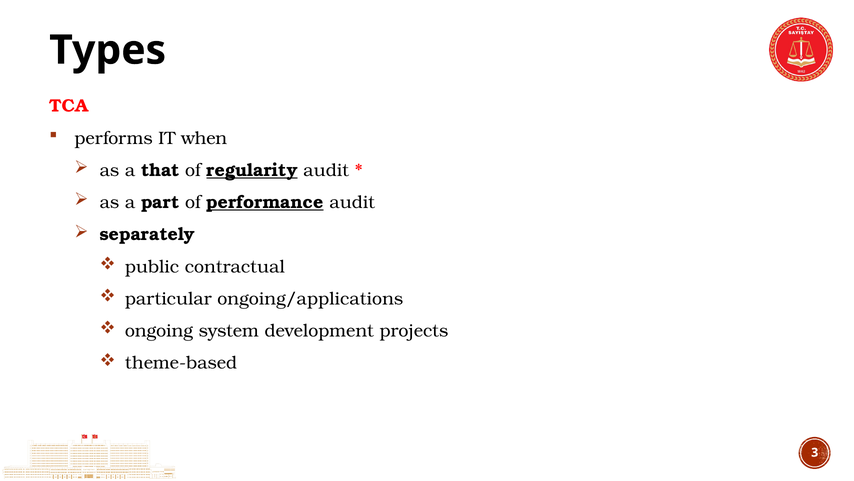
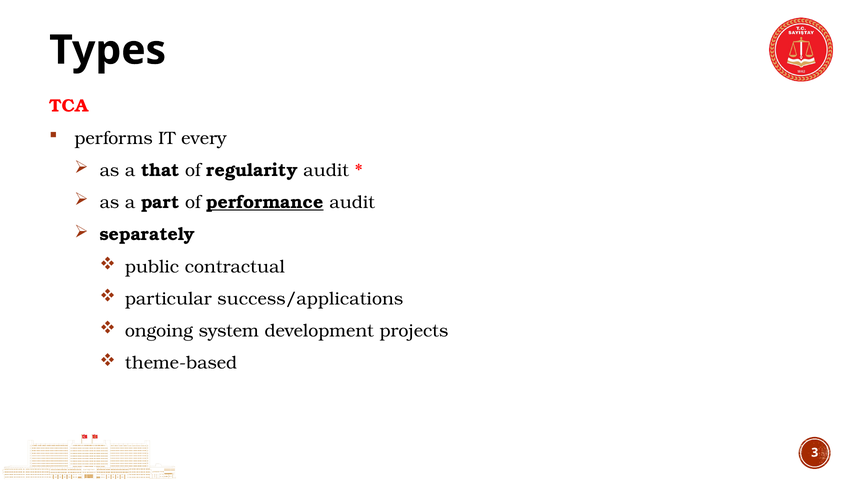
when: when -> every
regularity underline: present -> none
ongoing/applications: ongoing/applications -> success/applications
